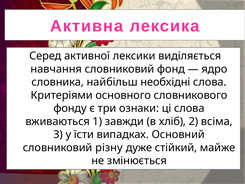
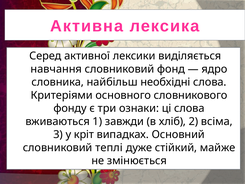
їсти: їсти -> кріт
різну: різну -> теплі
